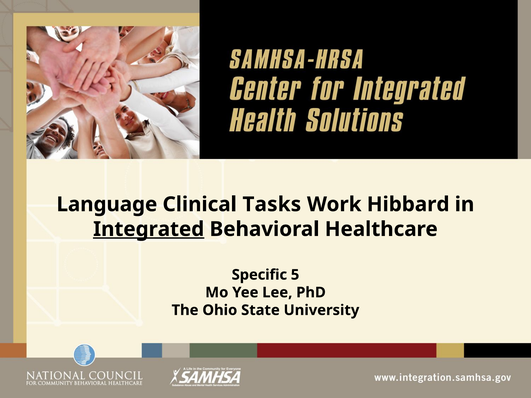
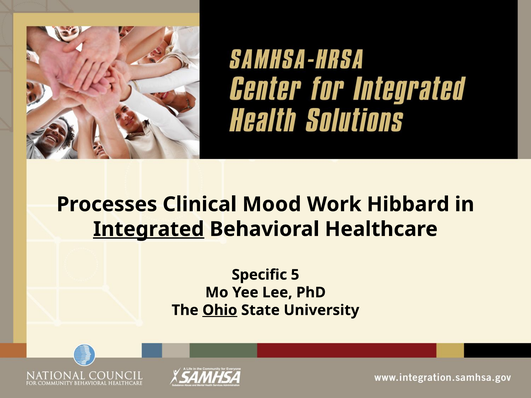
Language: Language -> Processes
Tasks: Tasks -> Mood
Ohio underline: none -> present
